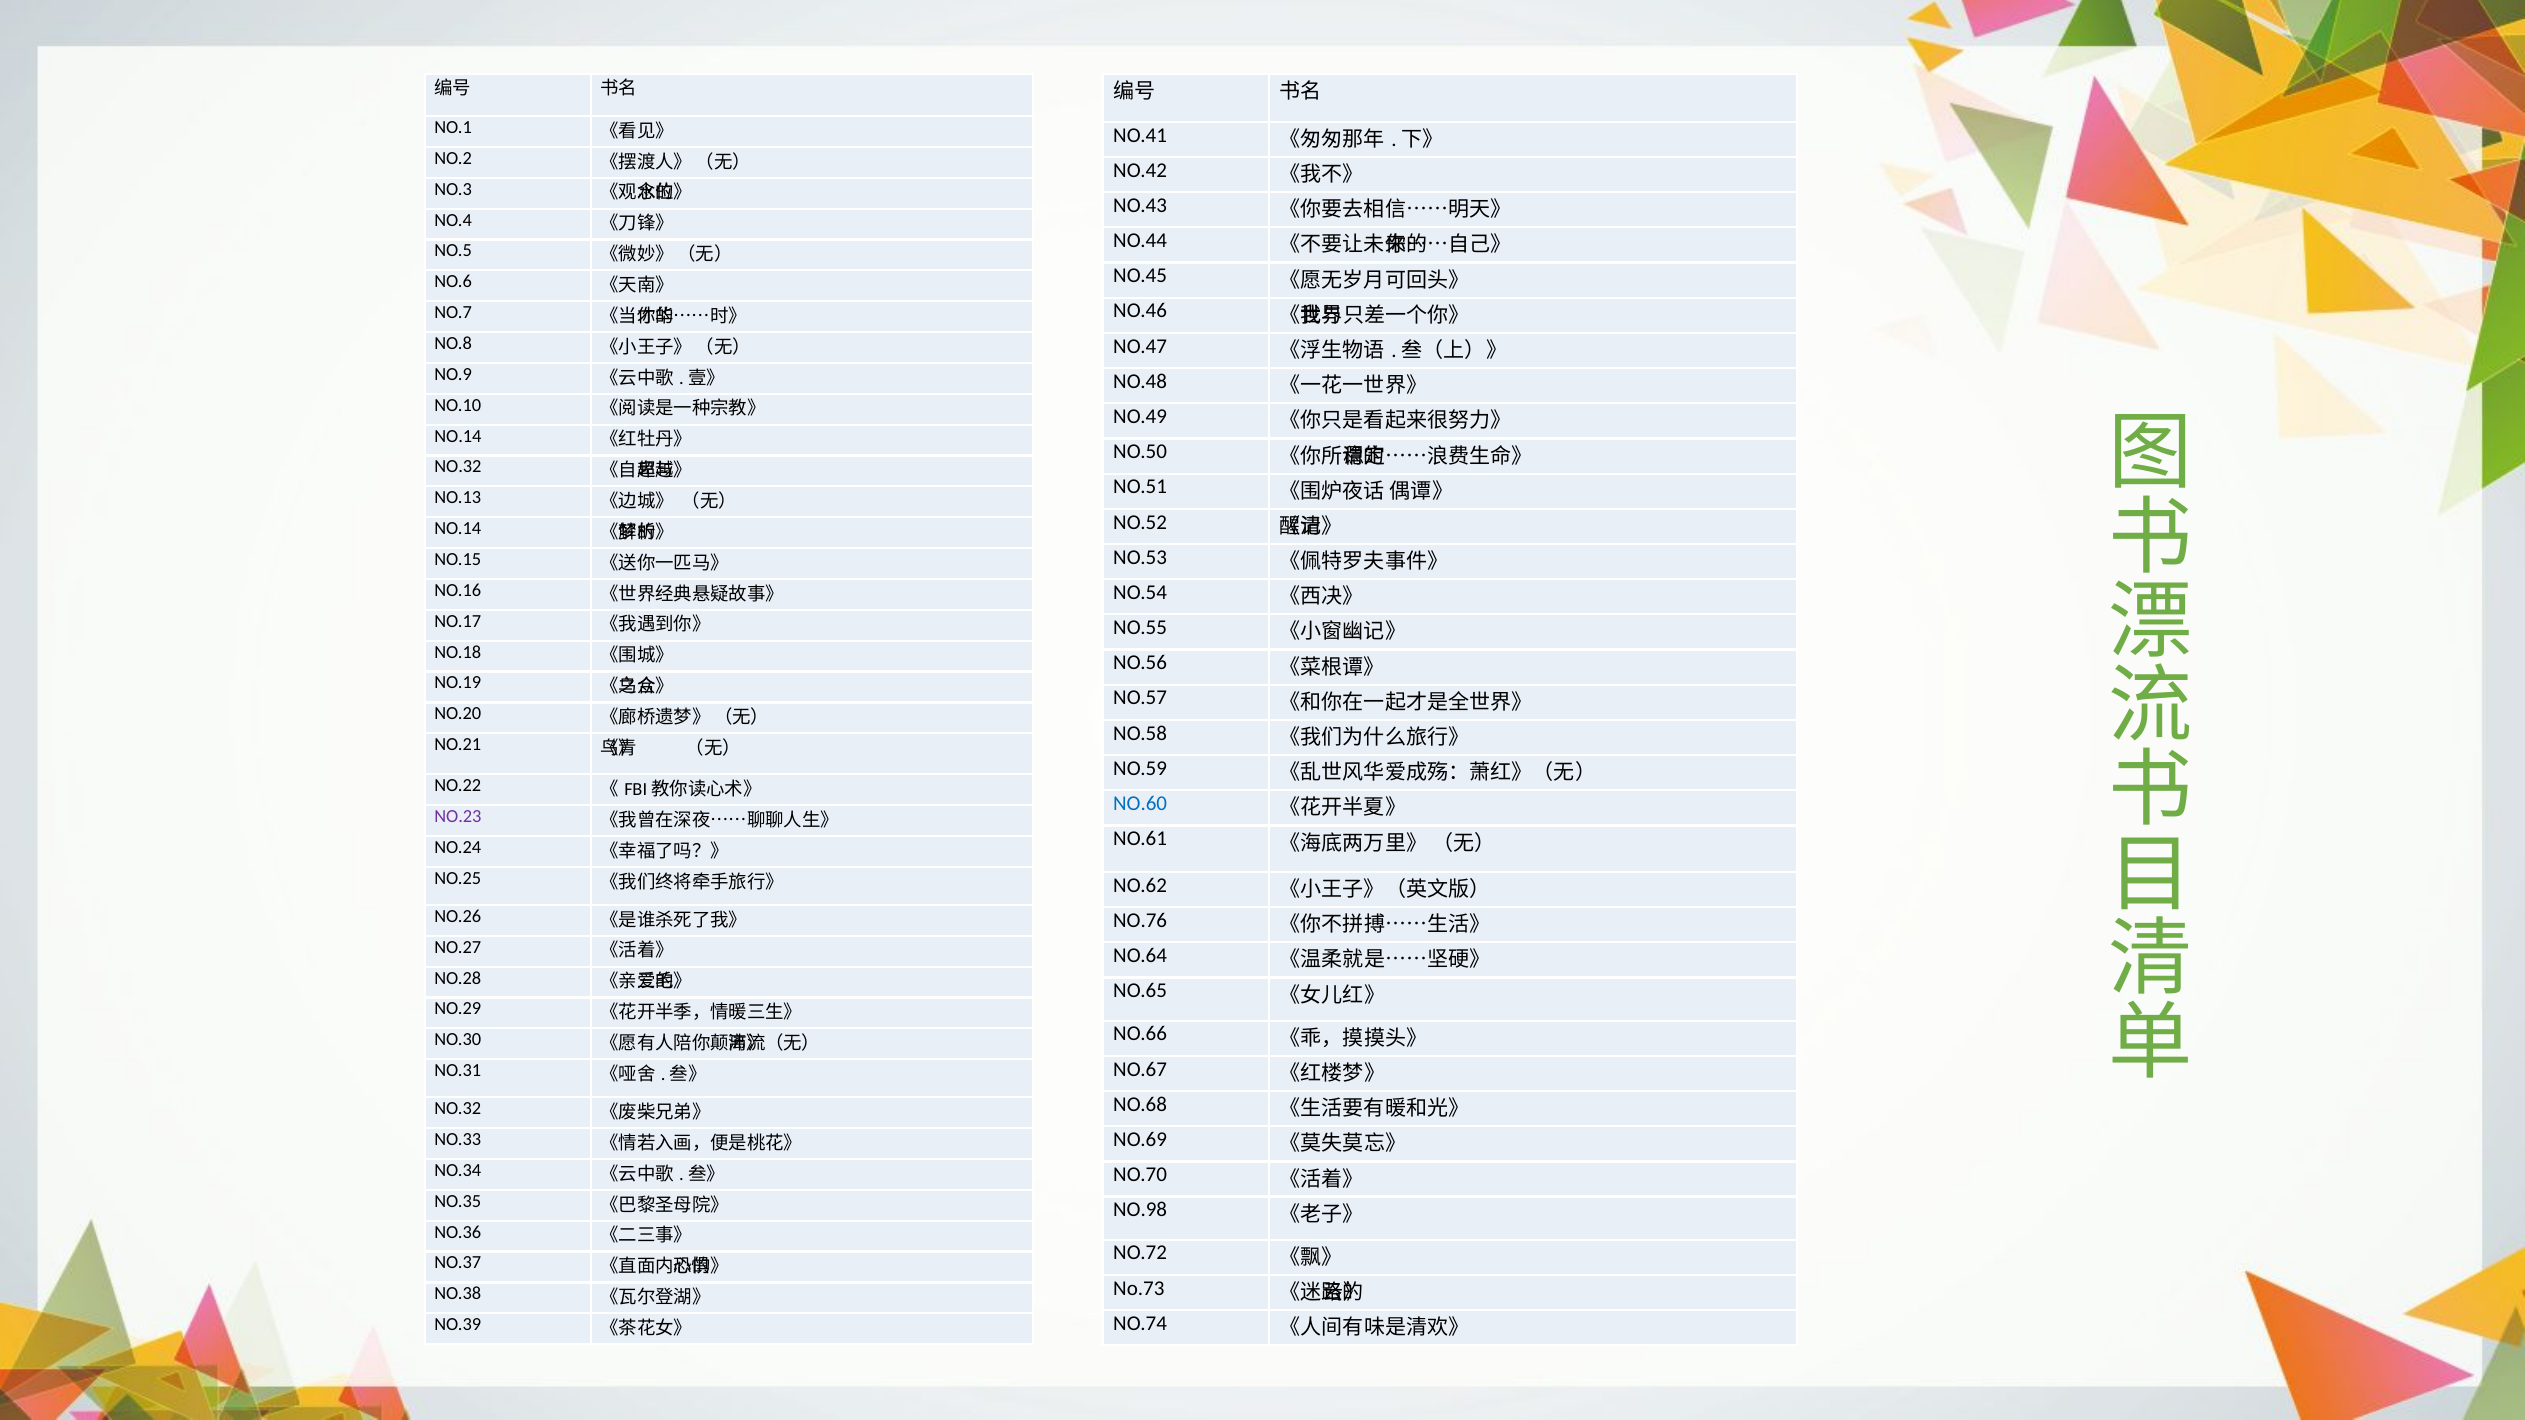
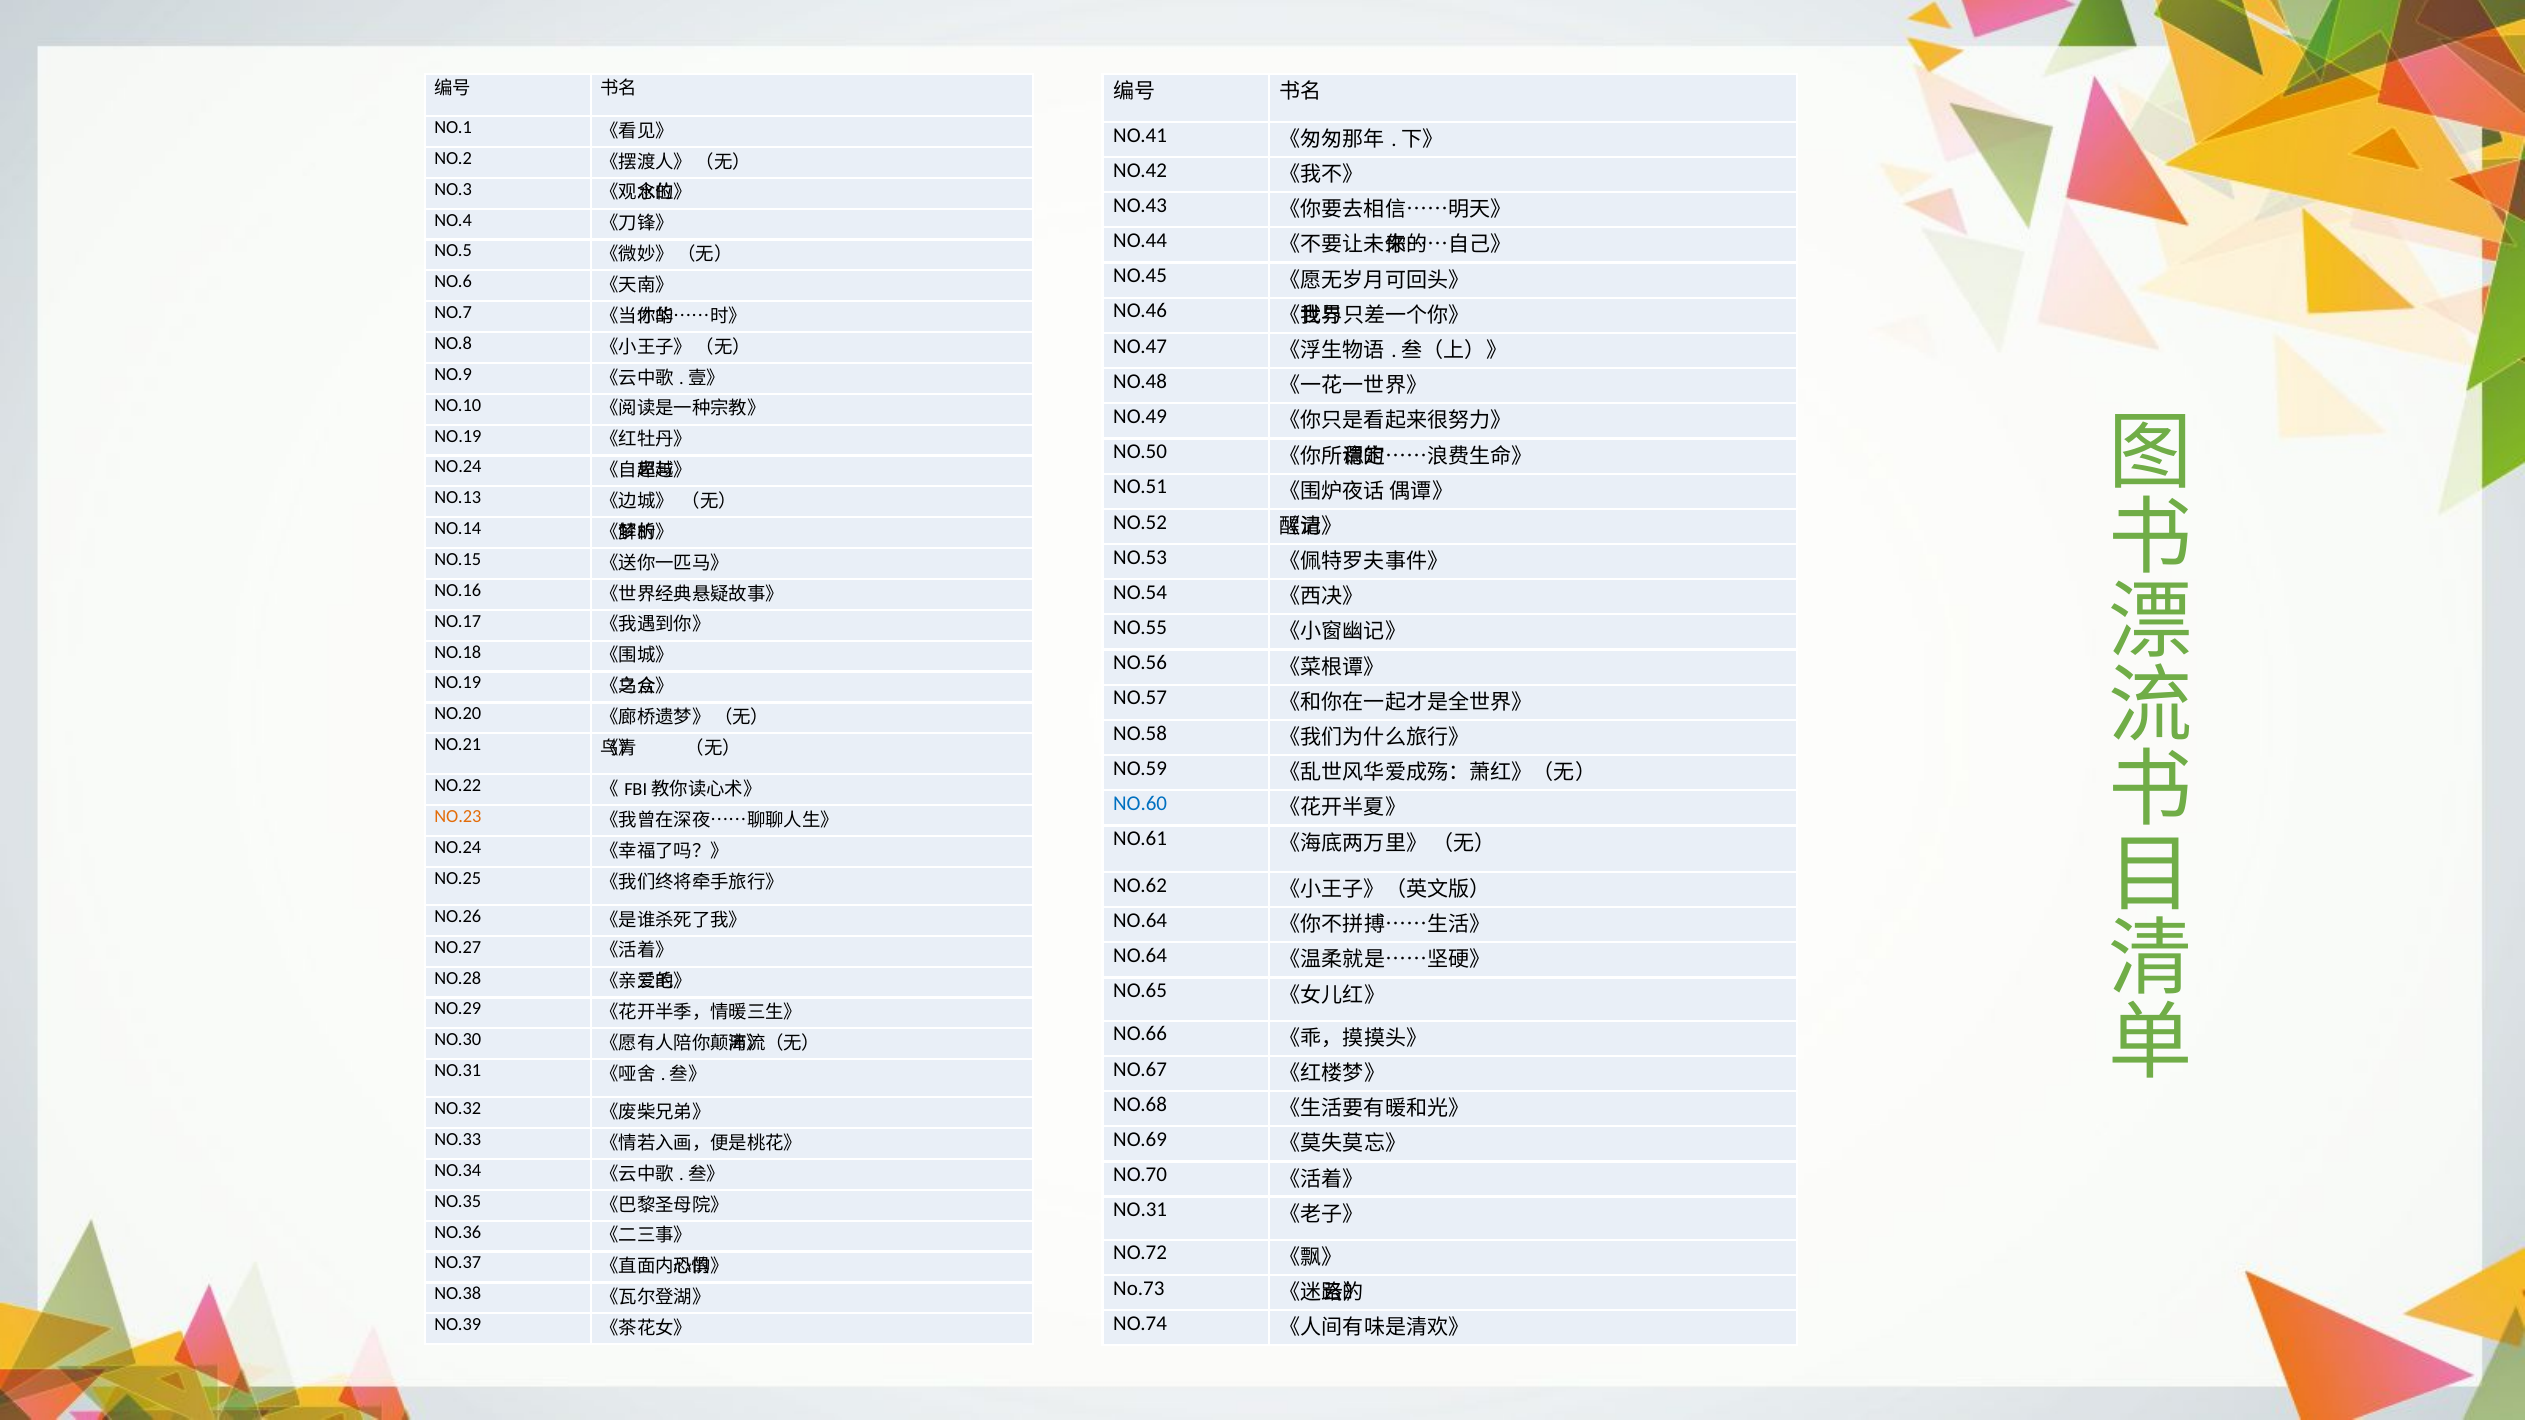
NO.14 at (458, 436): NO.14 -> NO.19
NO.32 at (458, 467): NO.32 -> NO.24
NO.23 colour: purple -> orange
NO.76 at (1140, 921): NO.76 -> NO.64
NO.98 at (1140, 1210): NO.98 -> NO.31
